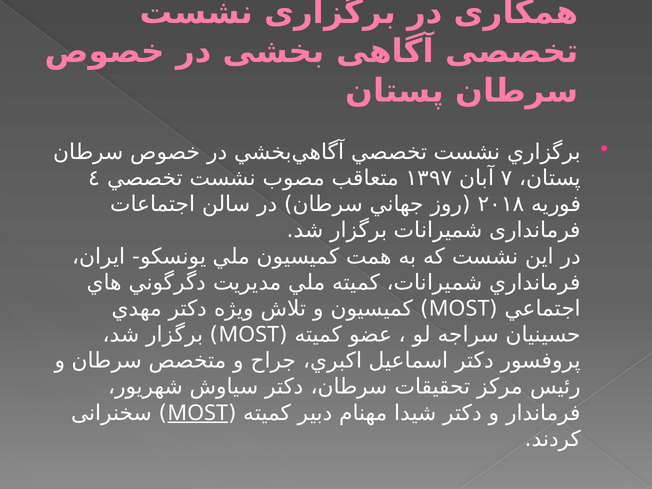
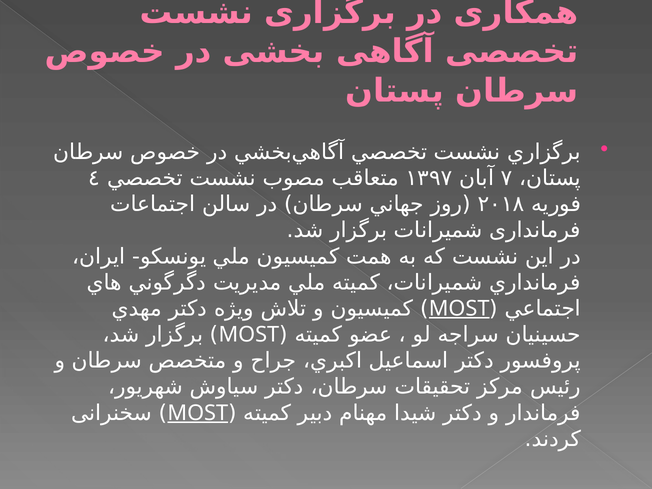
MOST at (459, 309) underline: none -> present
